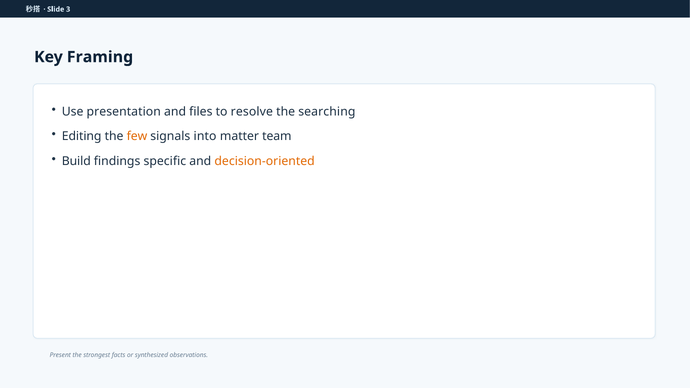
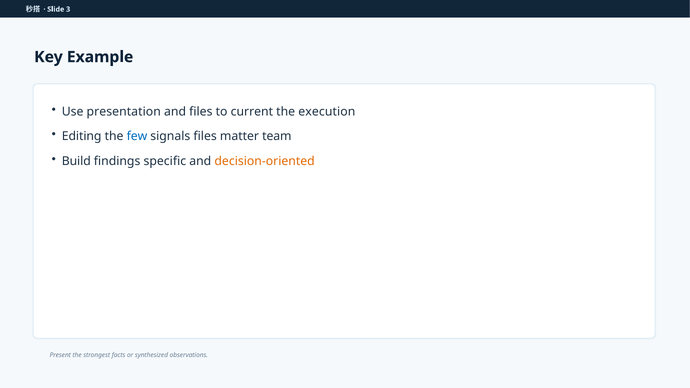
Framing: Framing -> Example
resolve: resolve -> current
searching: searching -> execution
few colour: orange -> blue
signals into: into -> files
